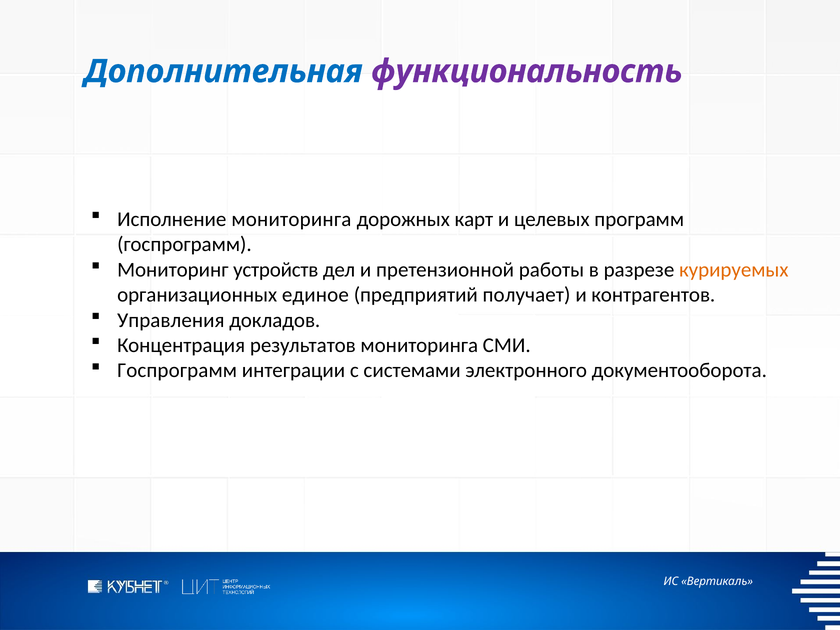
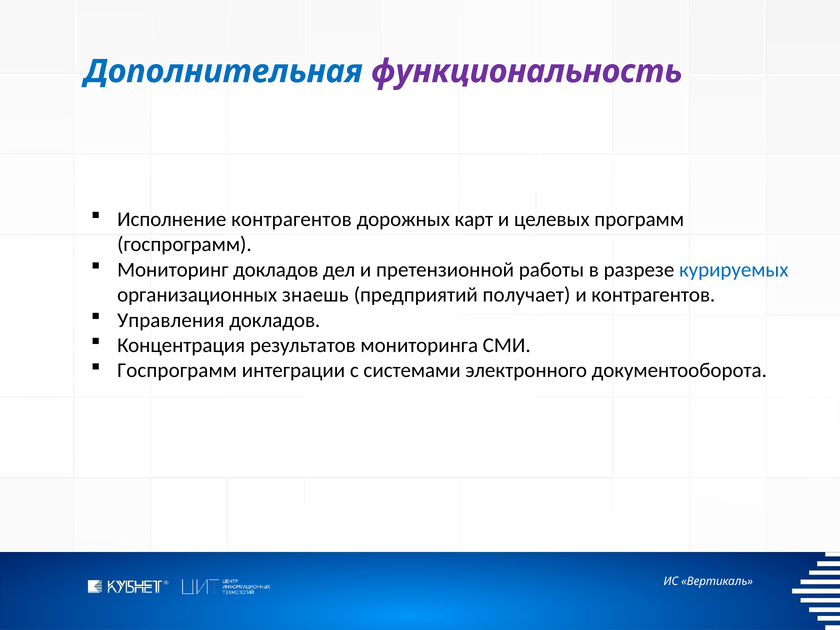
Исполнение мониторинга: мониторинга -> контрагентов
Мониторинг устройств: устройств -> докладов
курируемых colour: orange -> blue
единое: единое -> знаешь
